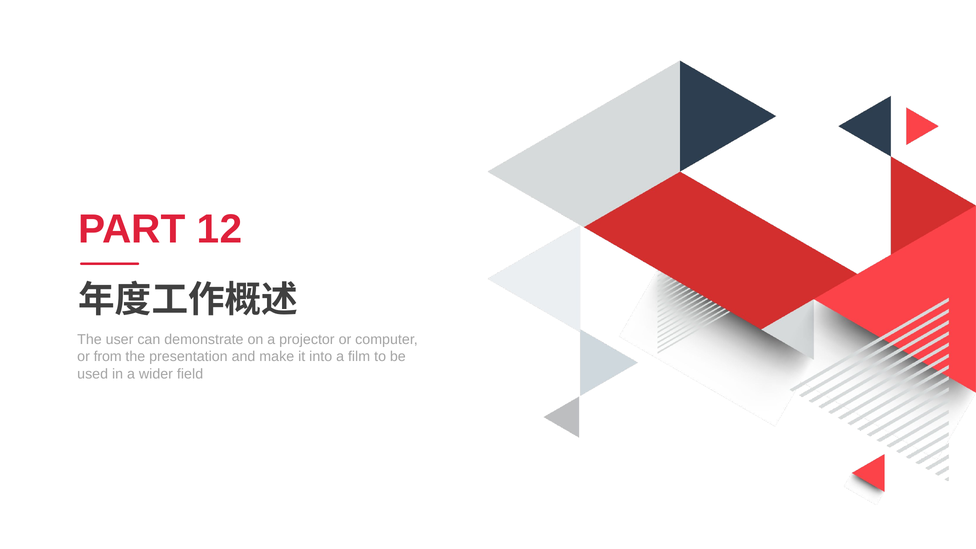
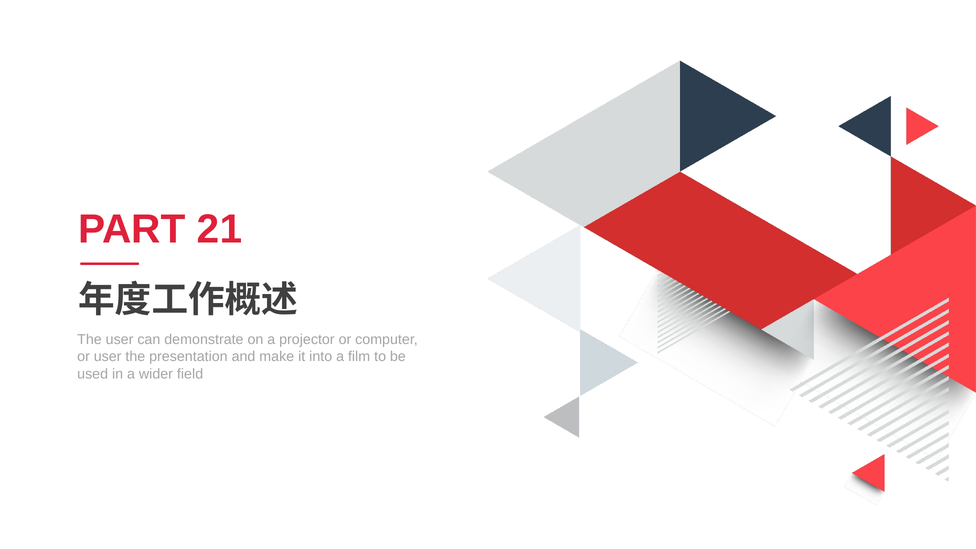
12: 12 -> 21
or from: from -> user
